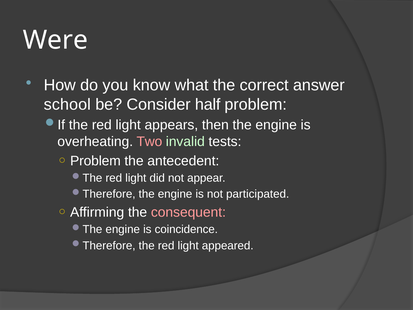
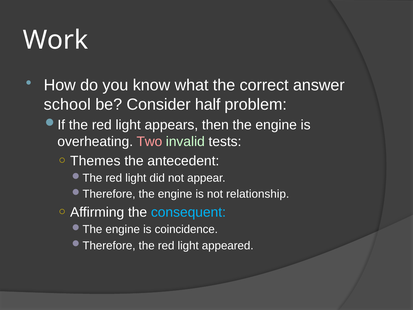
Were: Were -> Work
Problem at (95, 161): Problem -> Themes
participated: participated -> relationship
consequent colour: pink -> light blue
